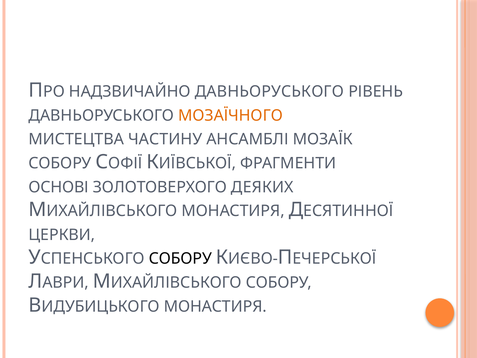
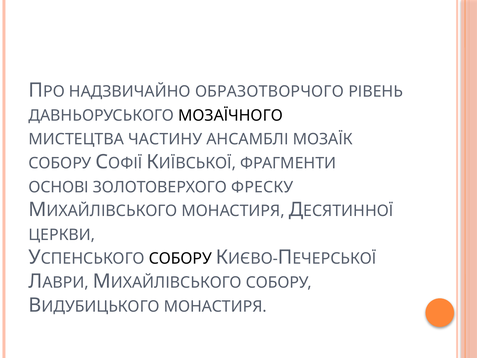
НАДЗВИЧАЙНО ДАВНЬОРУСЬКОГО: ДАВНЬОРУСЬКОГО -> ОБРАЗОТВОРЧОГО
МОЗАЇЧНОГО colour: orange -> black
ДЕЯКИХ: ДЕЯКИХ -> ФРЕСКУ
